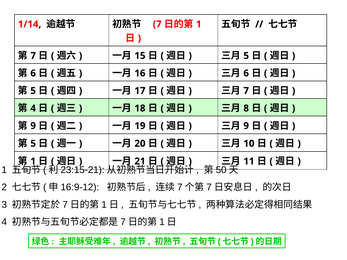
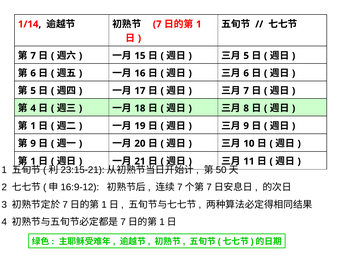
9 at (33, 126): 9 -> 1
5 at (33, 144): 5 -> 9
